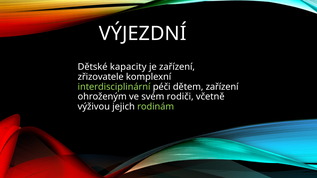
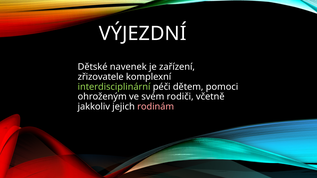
kapacity: kapacity -> navenek
dětem zařízení: zařízení -> pomoci
výživou: výživou -> jakkoliv
rodinám colour: light green -> pink
